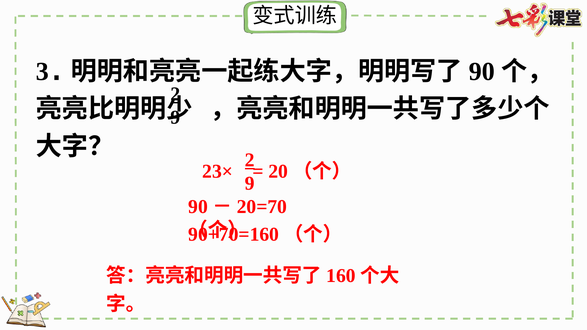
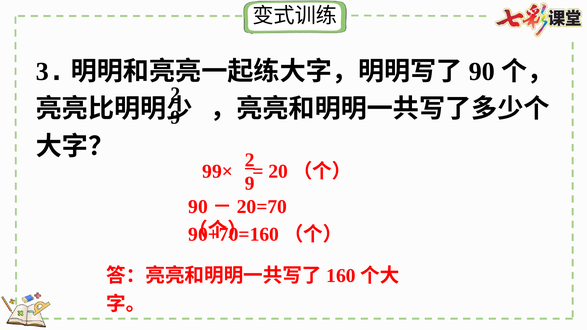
23×: 23× -> 99×
